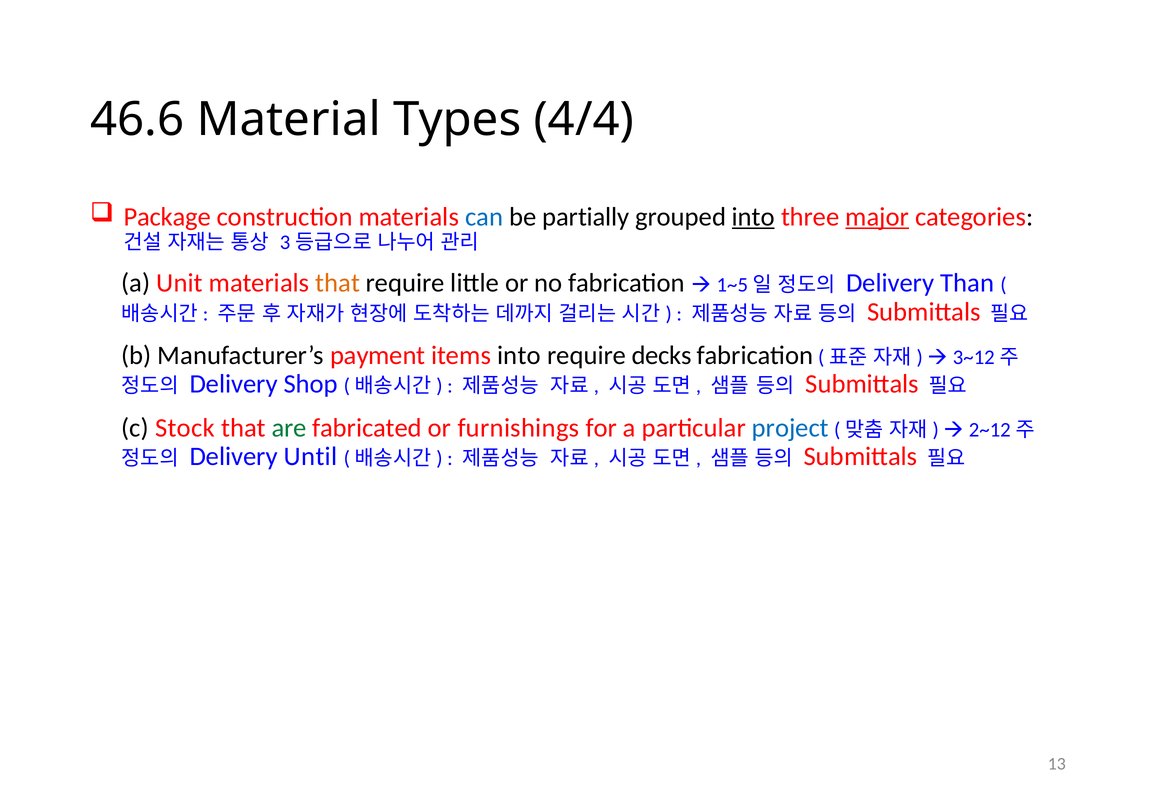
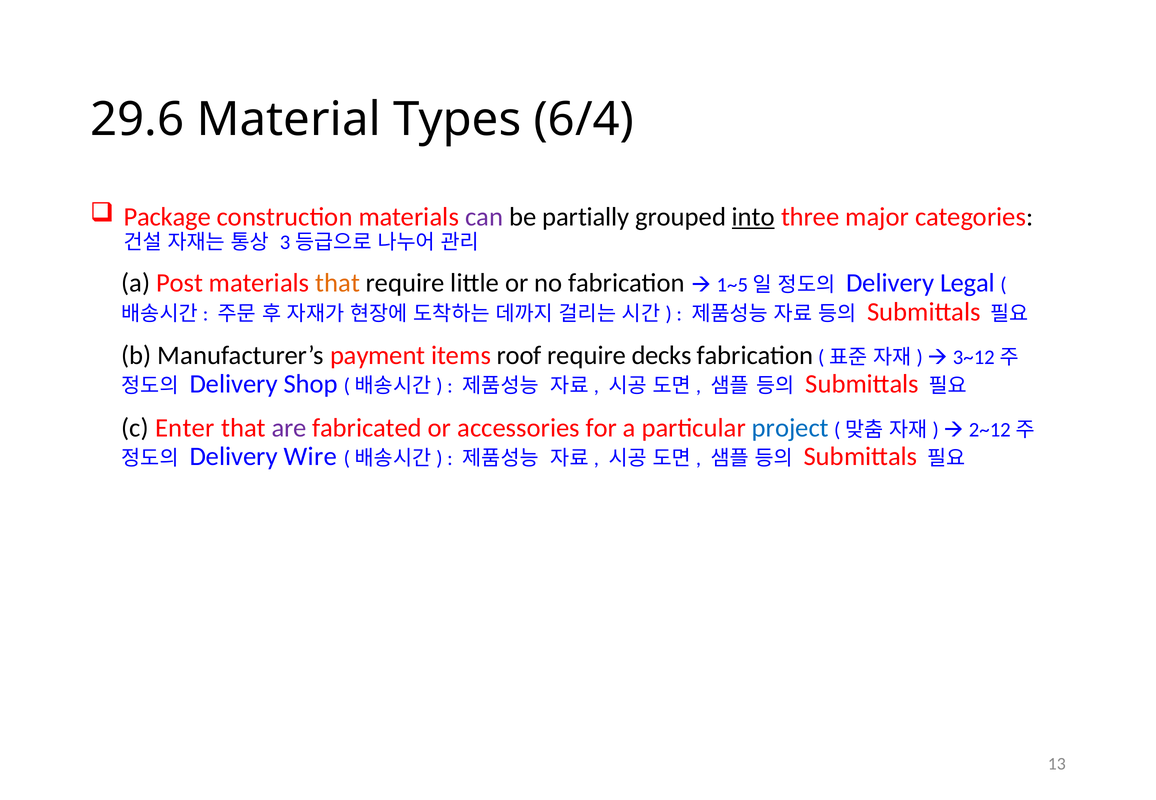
46.6: 46.6 -> 29.6
4/4: 4/4 -> 6/4
can colour: blue -> purple
major underline: present -> none
Unit: Unit -> Post
Than: Than -> Legal
items into: into -> roof
Stock: Stock -> Enter
are colour: green -> purple
furnishings: furnishings -> accessories
Until: Until -> Wire
